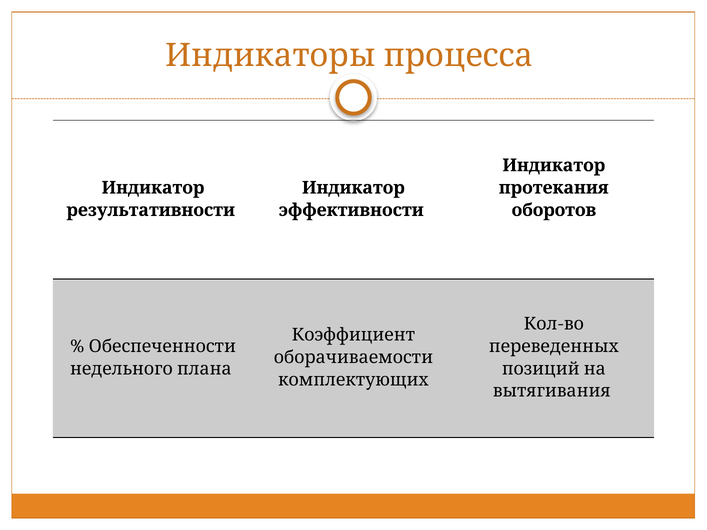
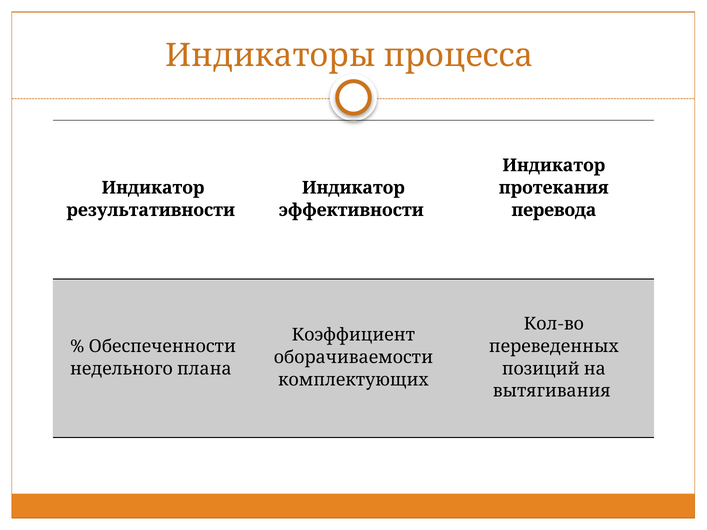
оборотов: оборотов -> перевода
